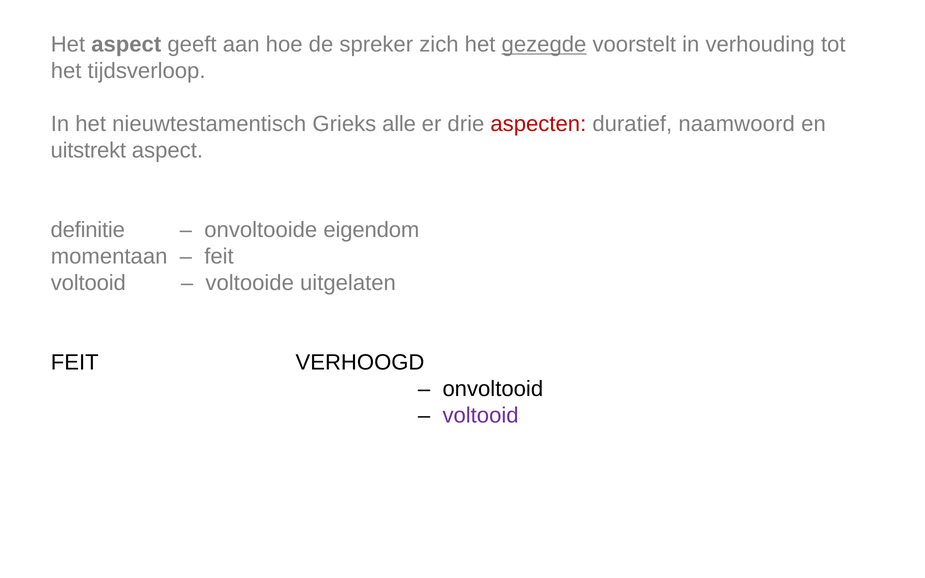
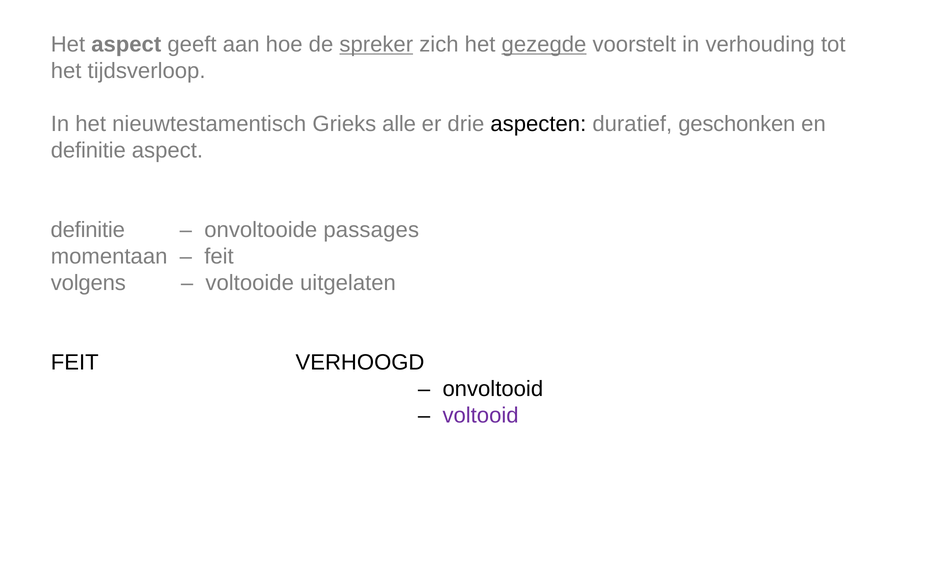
spreker underline: none -> present
aspecten colour: red -> black
naamwoord: naamwoord -> geschonken
uitstrekt at (88, 151): uitstrekt -> definitie
eigendom: eigendom -> passages
voltooid at (88, 283): voltooid -> volgens
